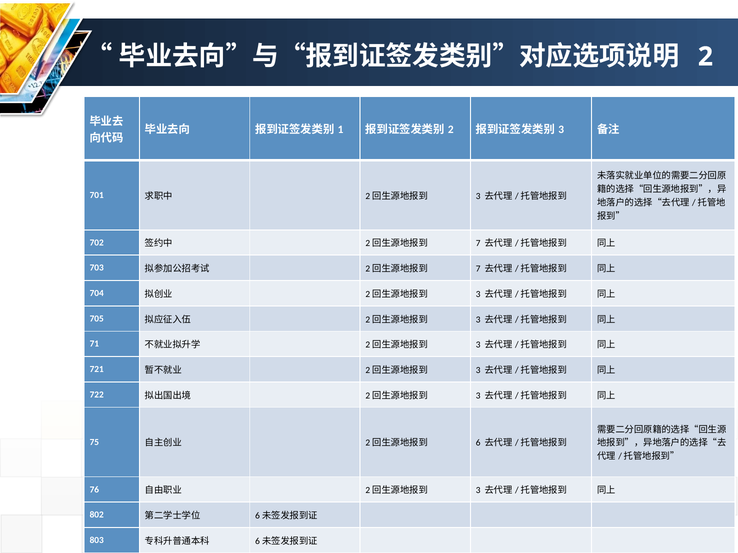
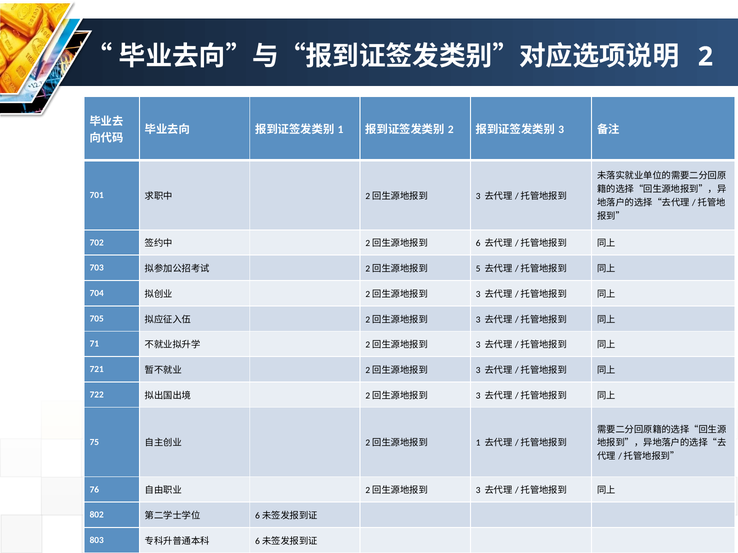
7 at (478, 244): 7 -> 6
7 at (478, 269): 7 -> 5
6 at (478, 443): 6 -> 1
